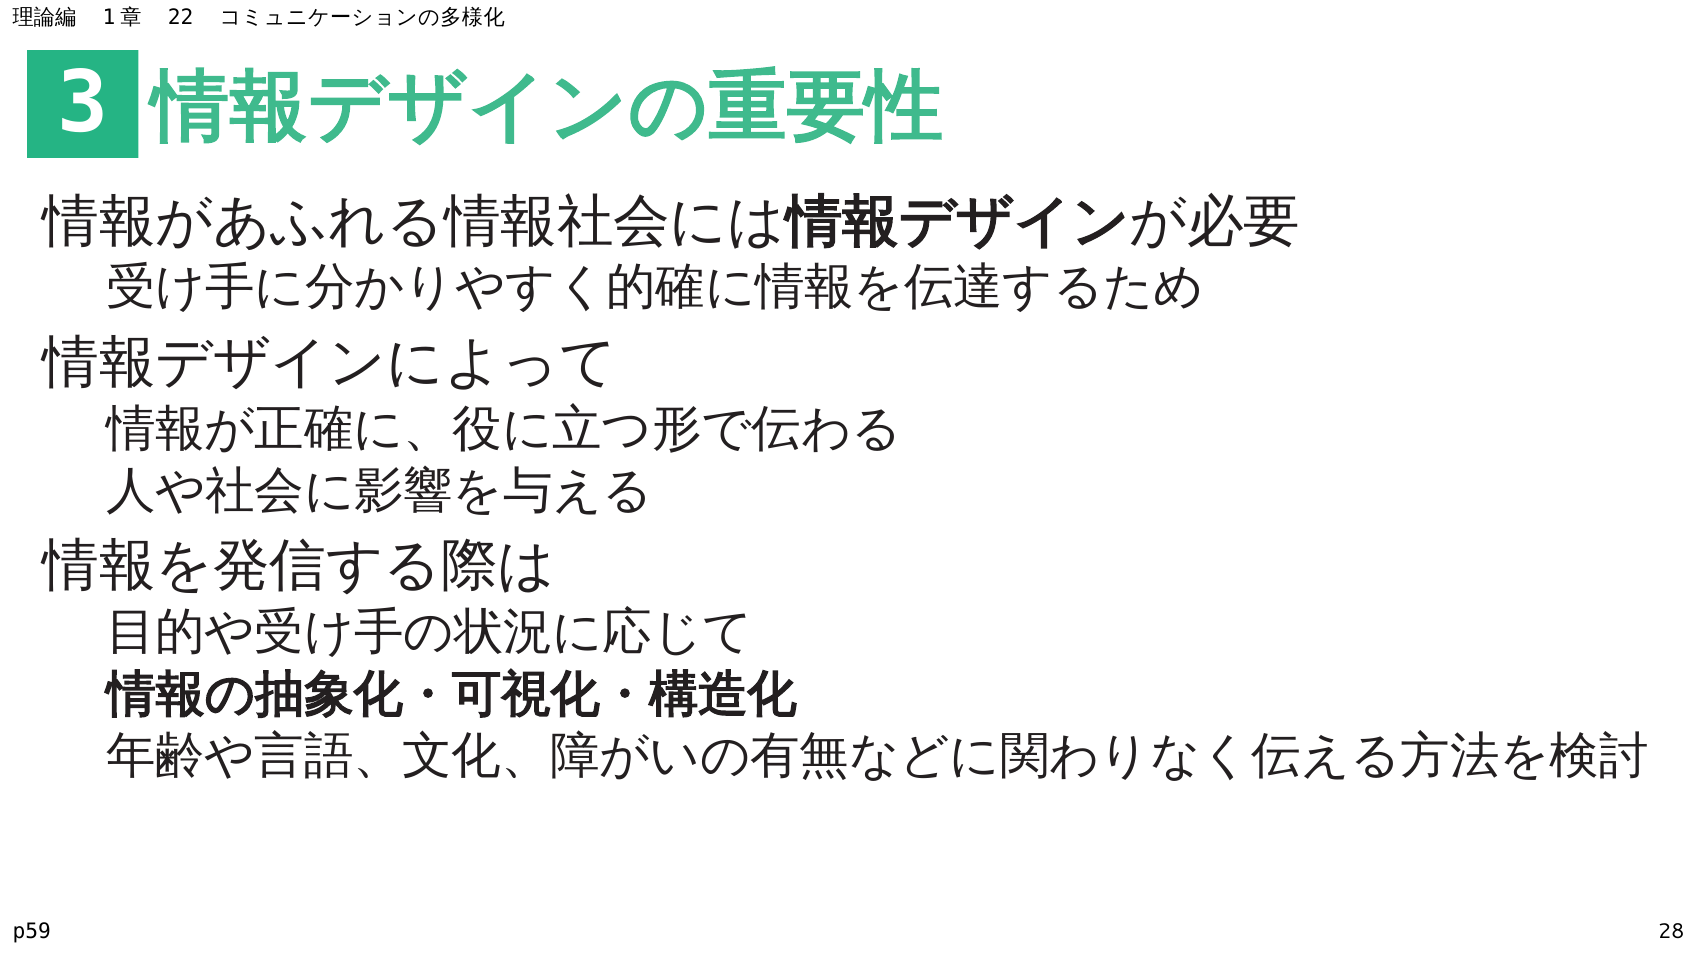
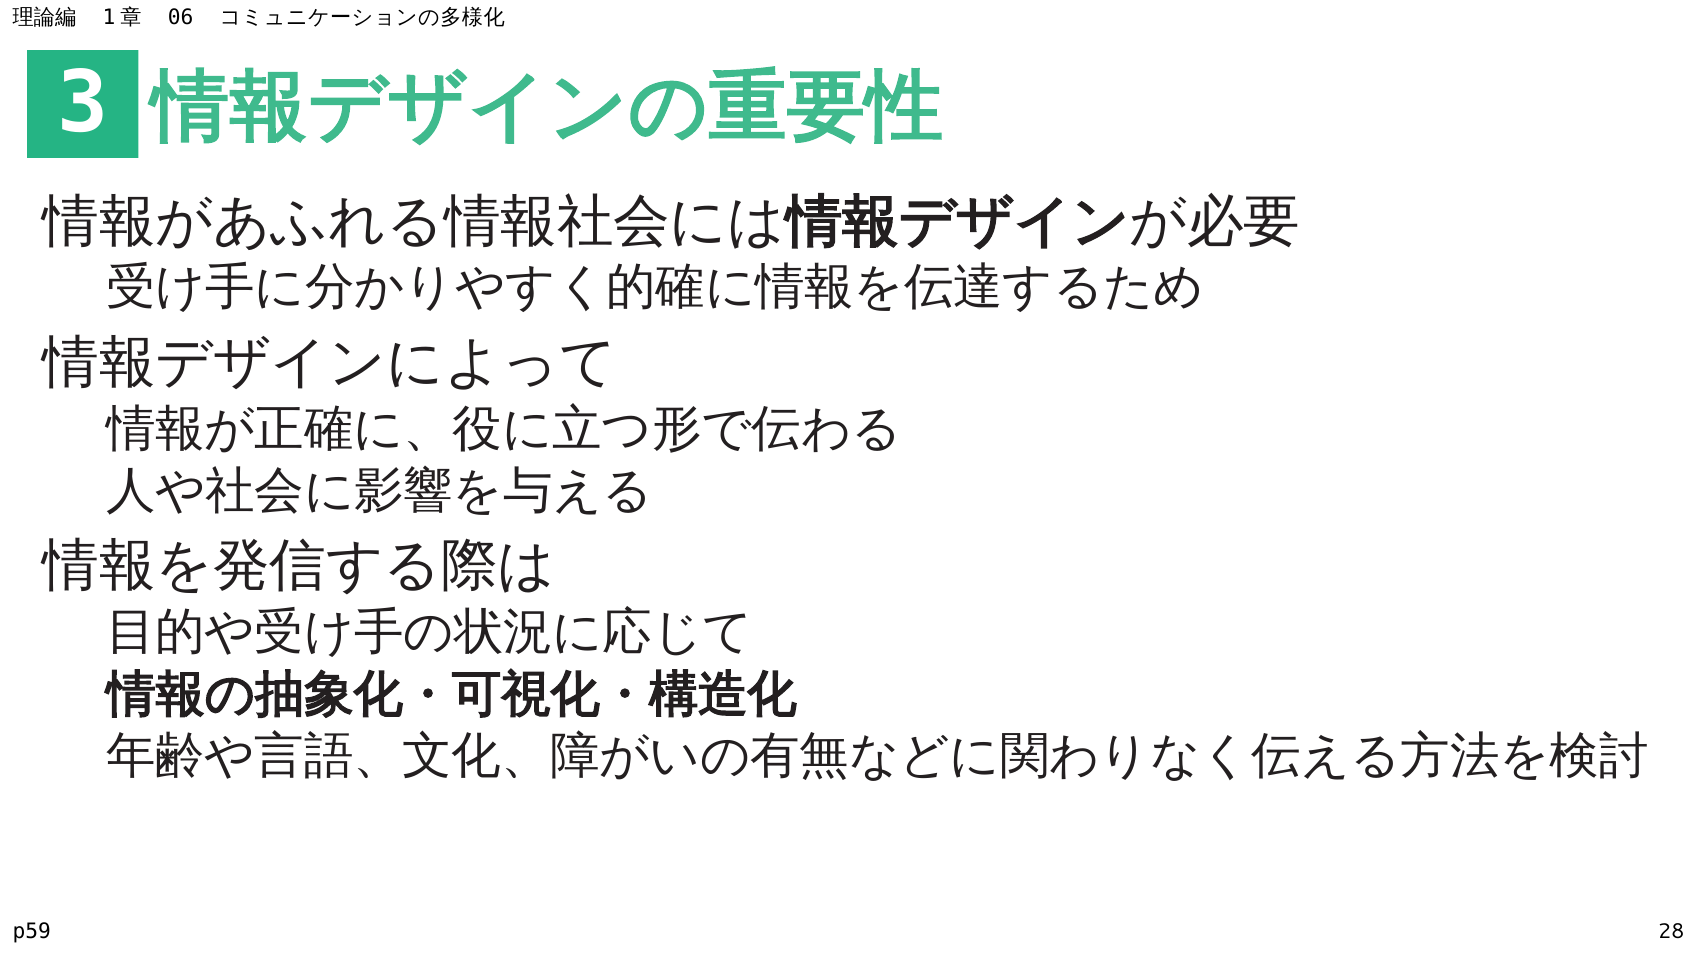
22: 22 -> 06
